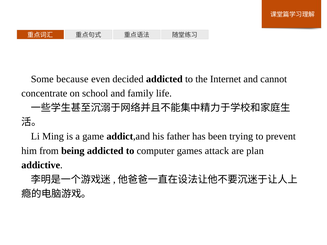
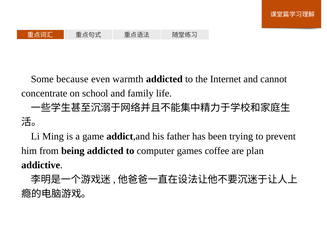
decided: decided -> warmth
attack: attack -> coffee
